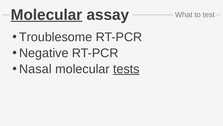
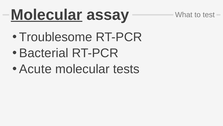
Negative: Negative -> Bacterial
Nasal: Nasal -> Acute
tests underline: present -> none
